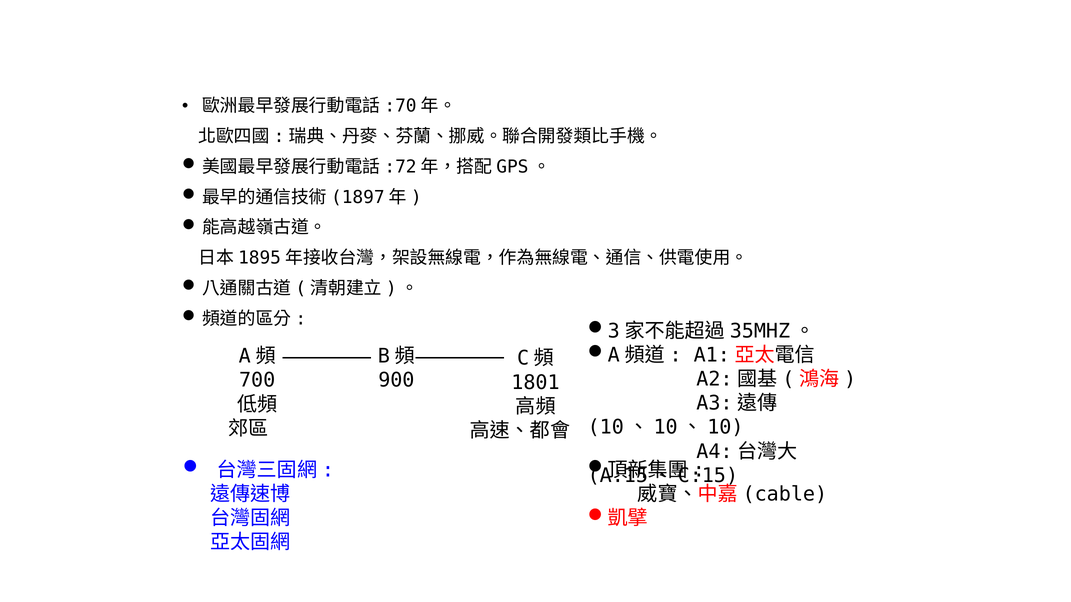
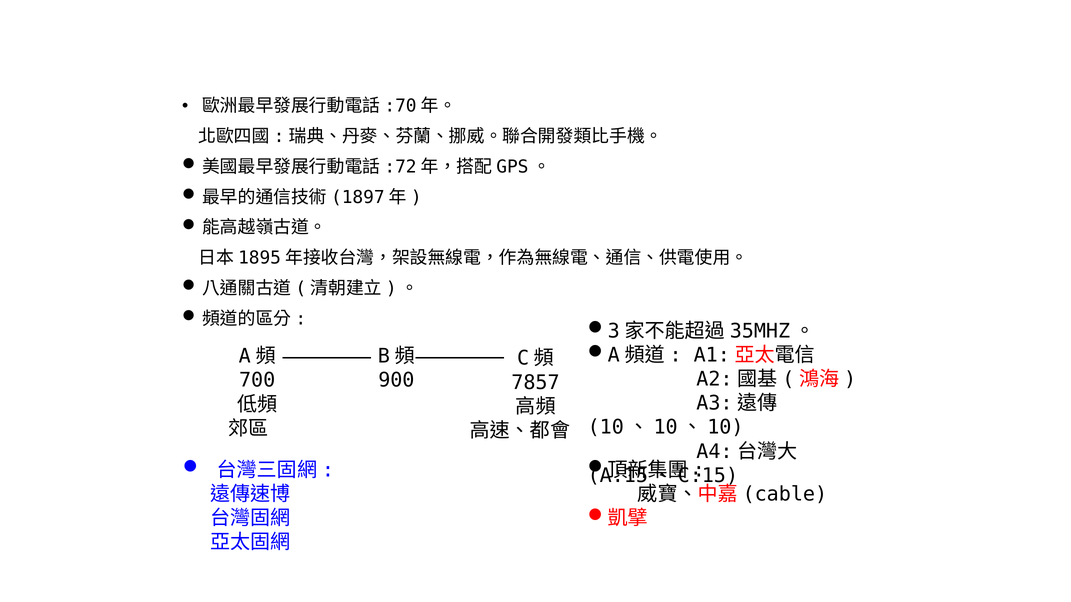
1801: 1801 -> 7857
